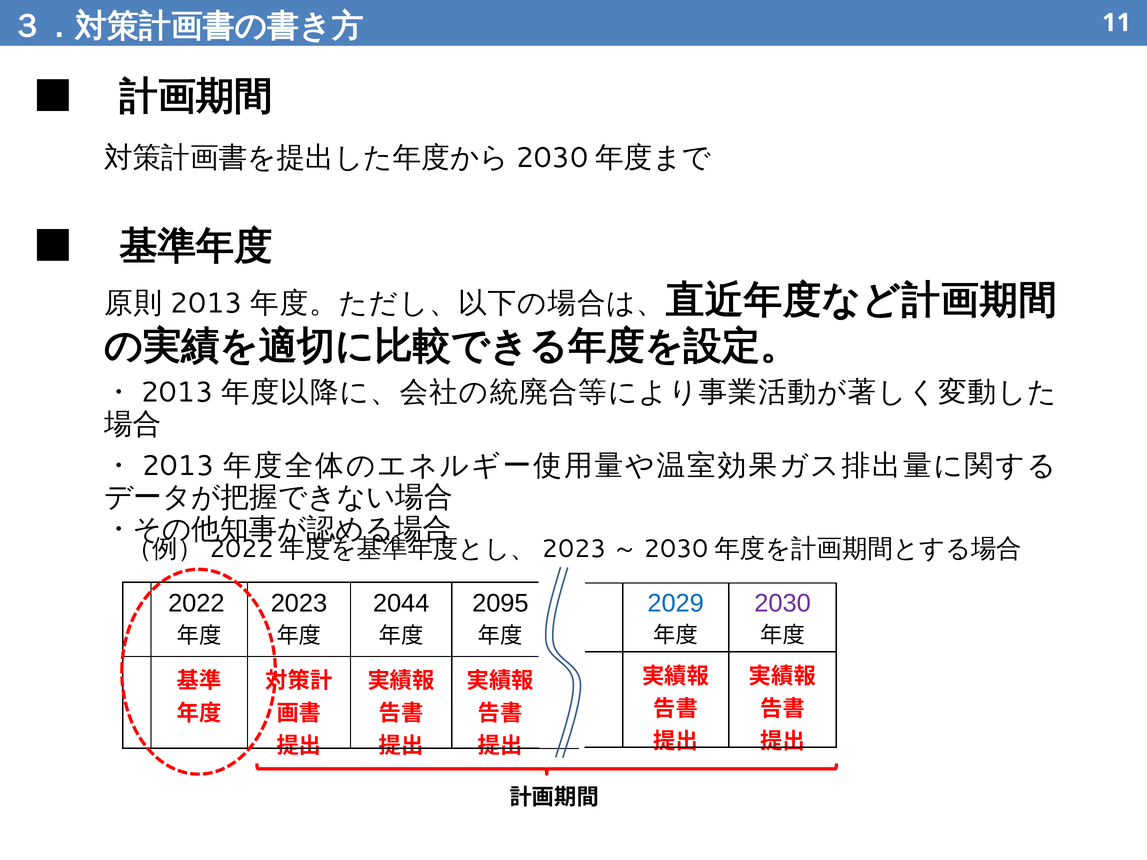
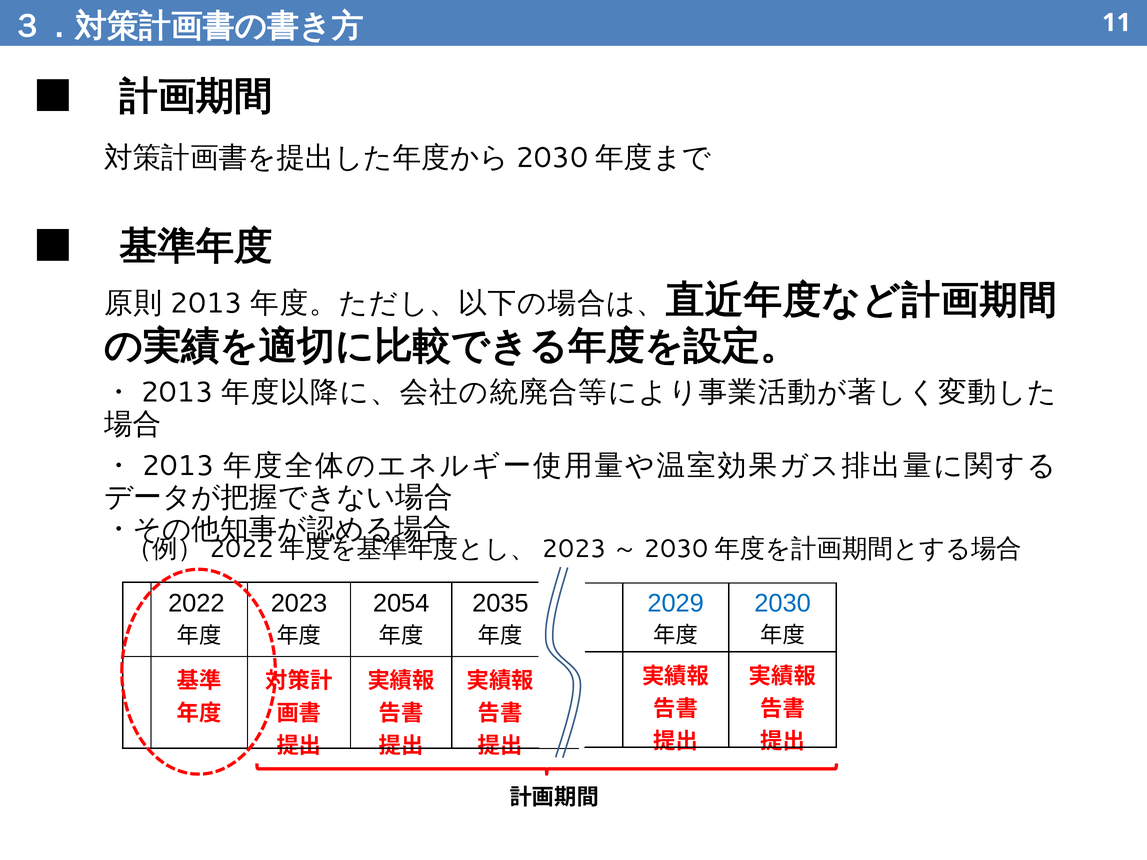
2030 colour: purple -> blue
2044: 2044 -> 2054
2095: 2095 -> 2035
